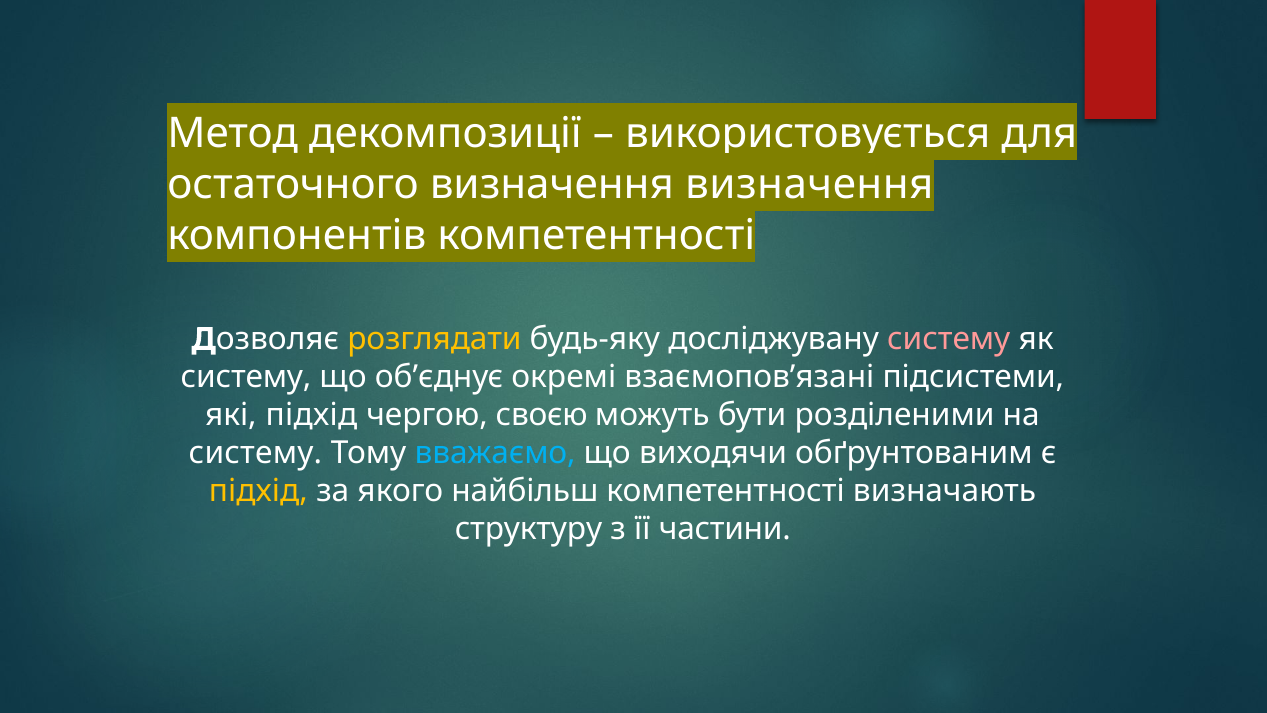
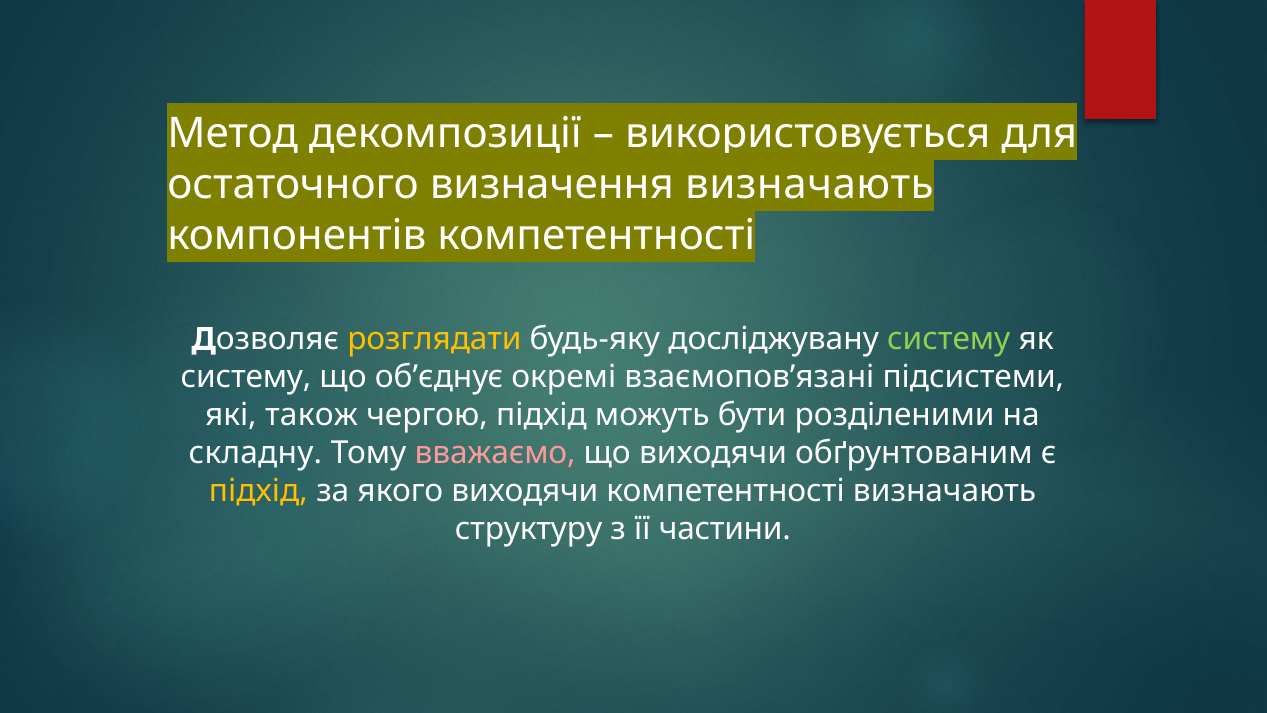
визначення at (809, 185): визначення -> визначають
систему at (949, 339) colour: pink -> light green
які підхід: підхід -> також
чергою своєю: своєю -> підхід
систему at (255, 453): систему -> складну
вважаємо colour: light blue -> pink
якого найбільш: найбільш -> виходячи
